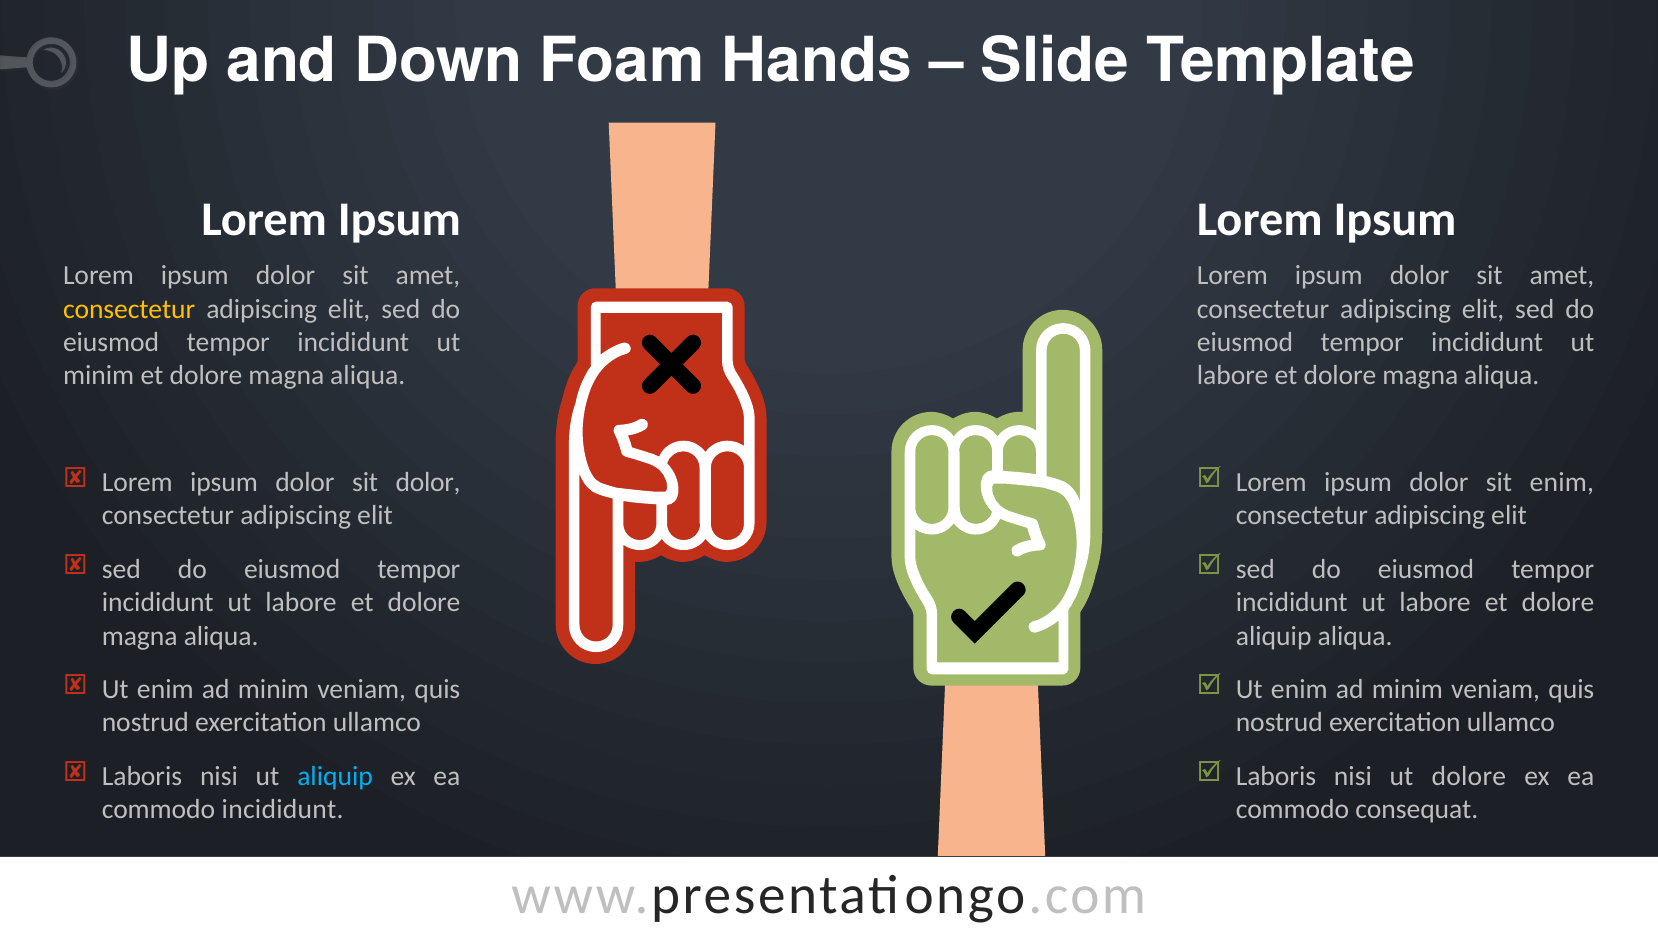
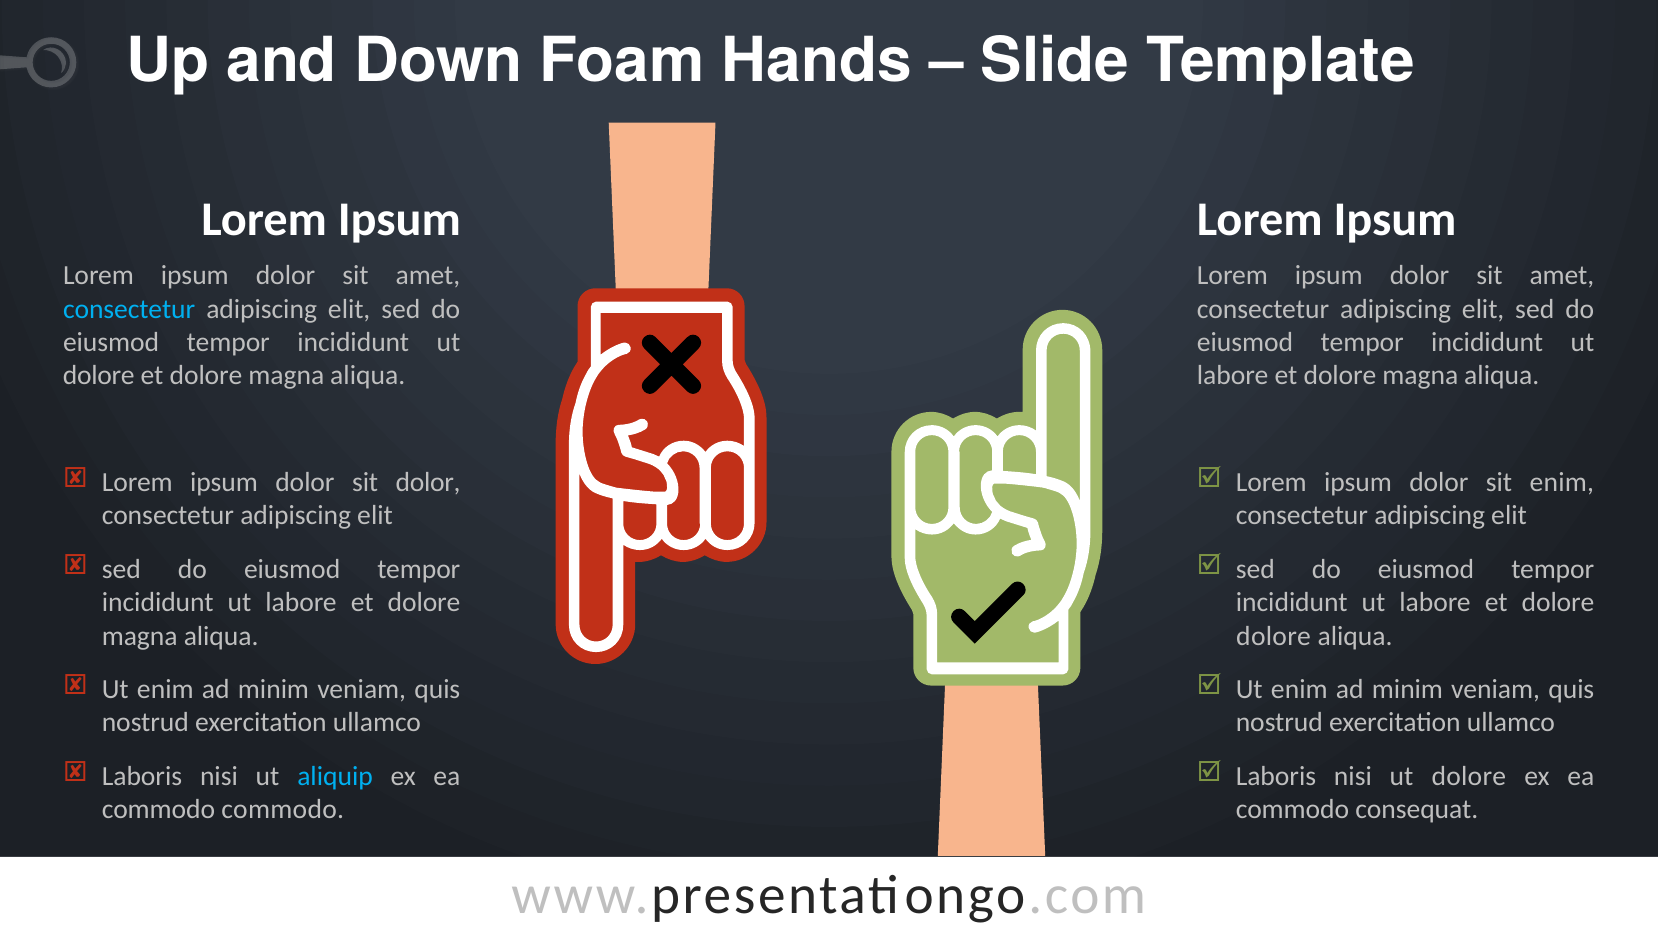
consectetur at (129, 309) colour: yellow -> light blue
minim at (99, 375): minim -> dolore
aliquip at (1274, 636): aliquip -> dolore
commodo incididunt: incididunt -> commodo
